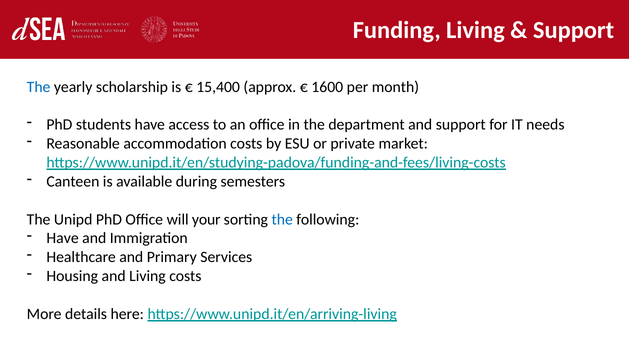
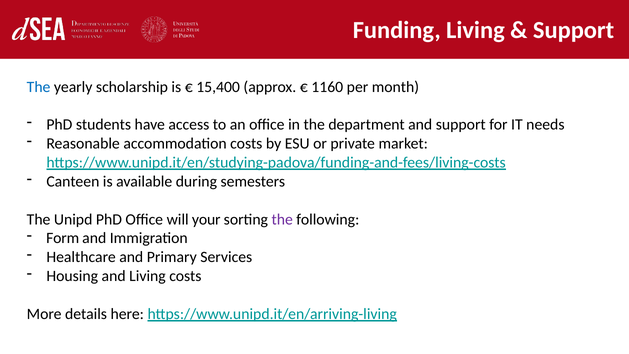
1600: 1600 -> 1160
the at (282, 219) colour: blue -> purple
Have at (63, 238): Have -> Form
